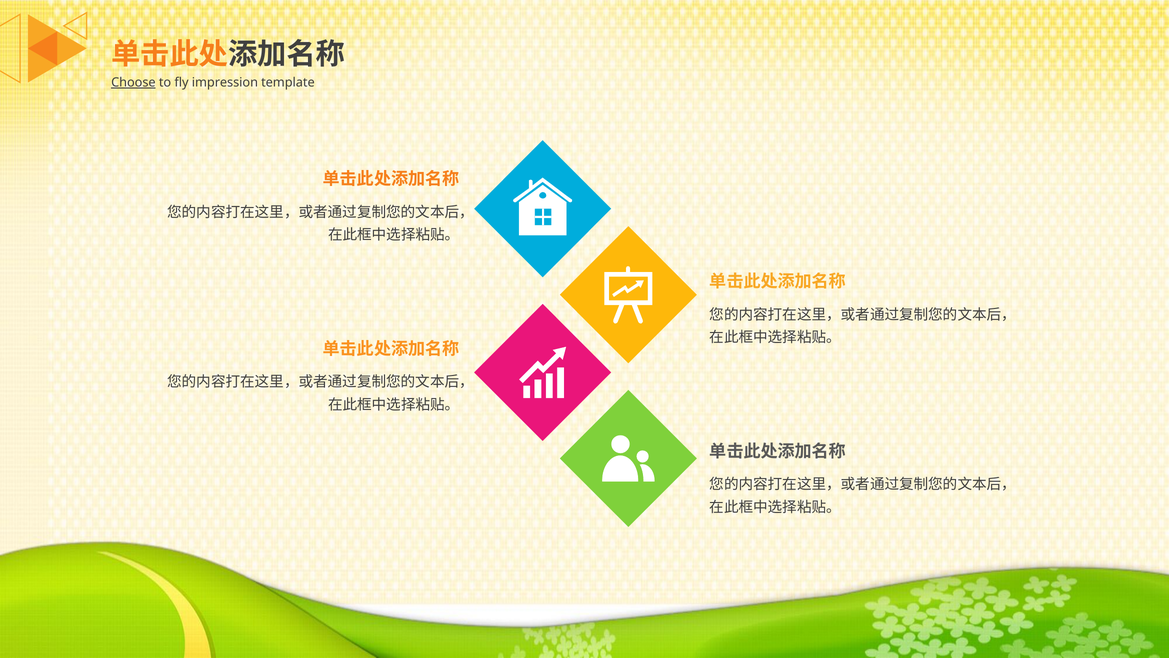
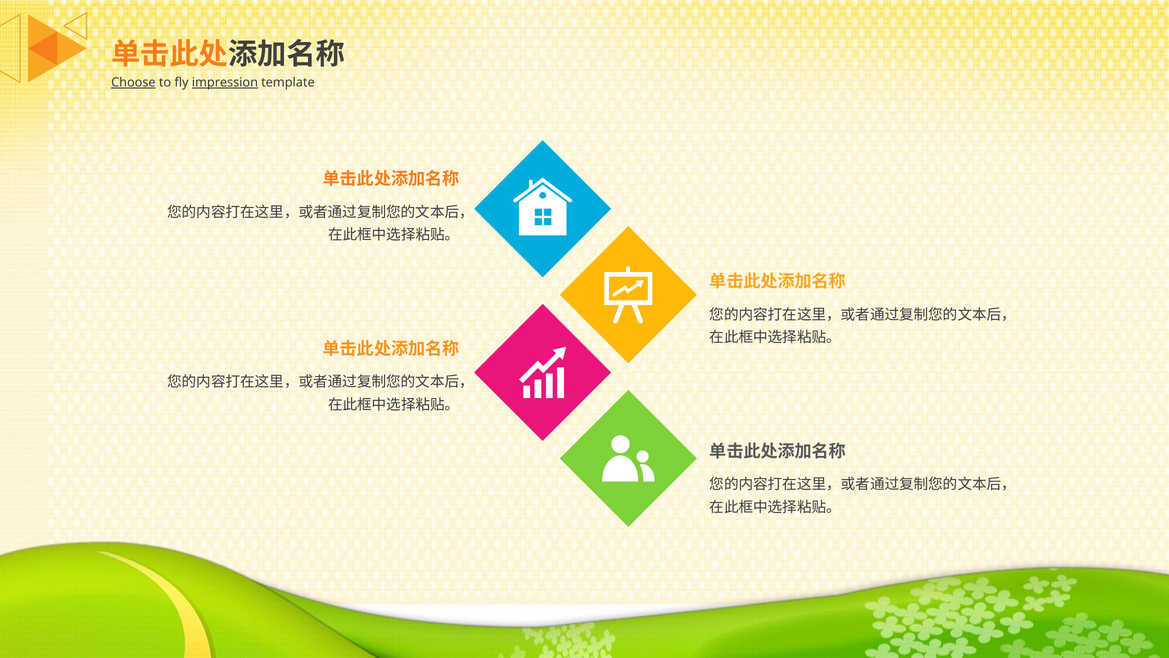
impression underline: none -> present
